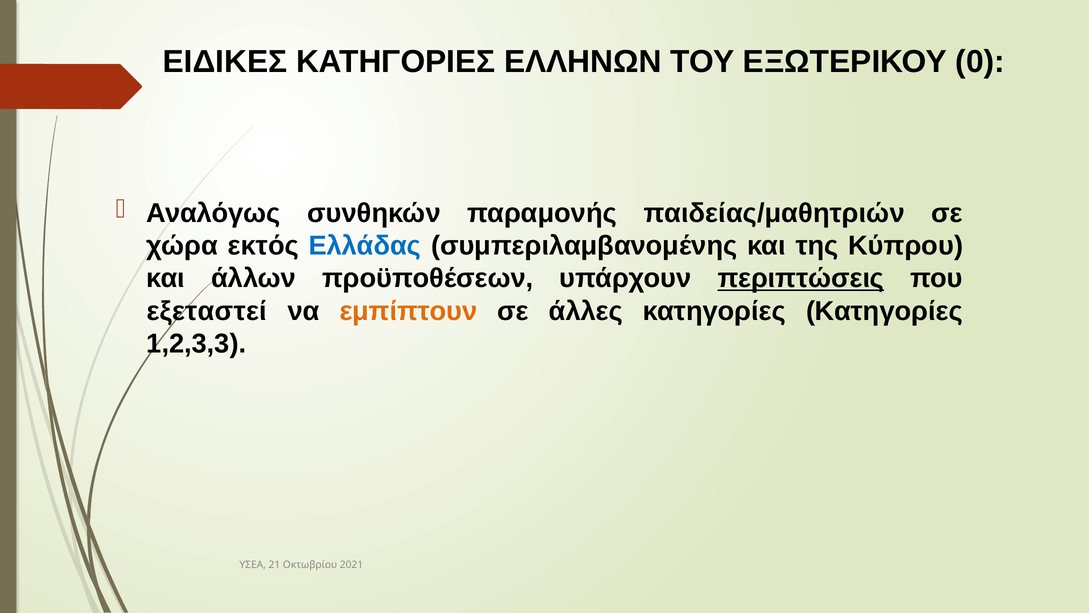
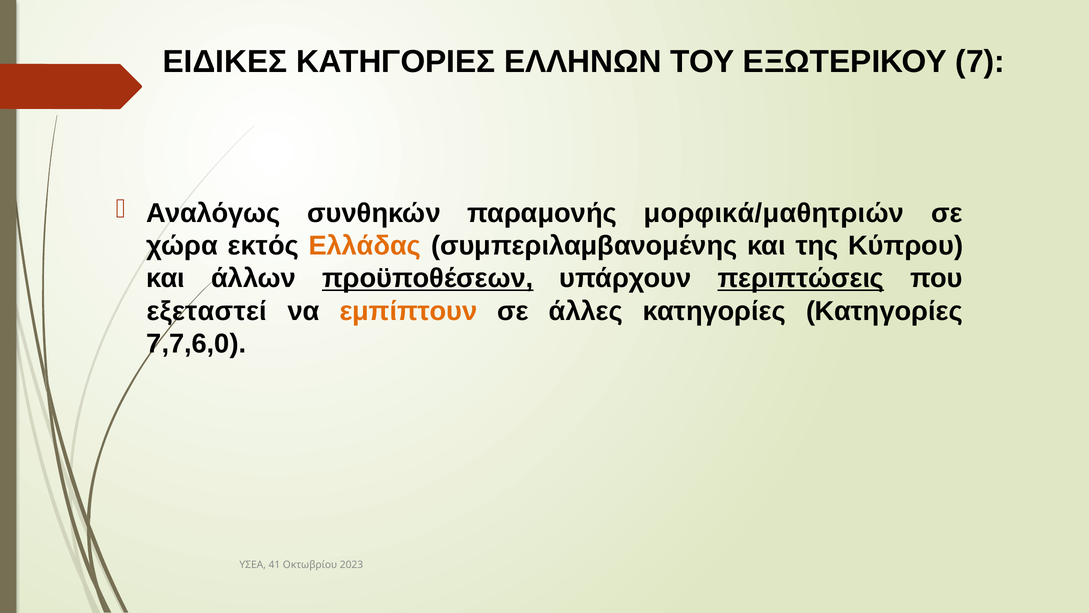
0: 0 -> 7
παιδείας/μαθητριών: παιδείας/μαθητριών -> μορφικά/μαθητριών
Ελλάδας colour: blue -> orange
προϋποθέσεων underline: none -> present
1,2,3,3: 1,2,3,3 -> 7,7,6,0
21: 21 -> 41
2021: 2021 -> 2023
